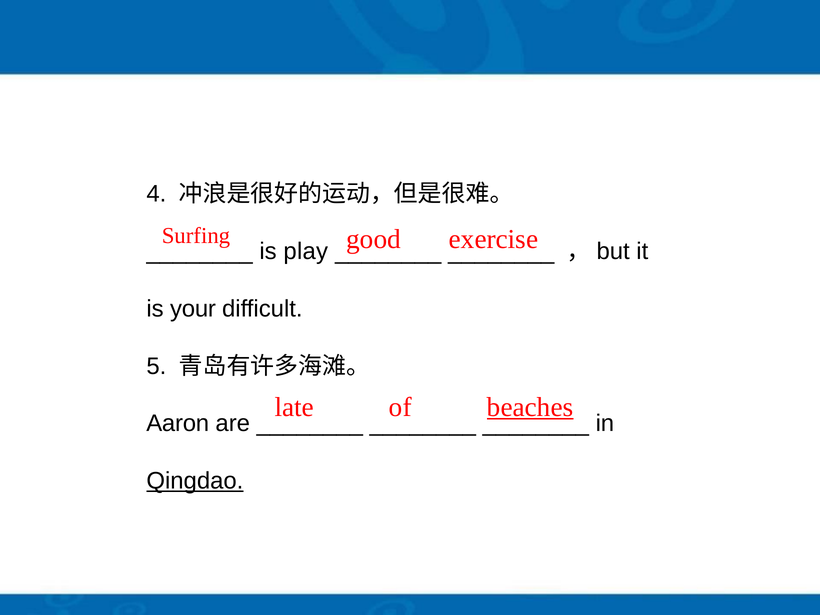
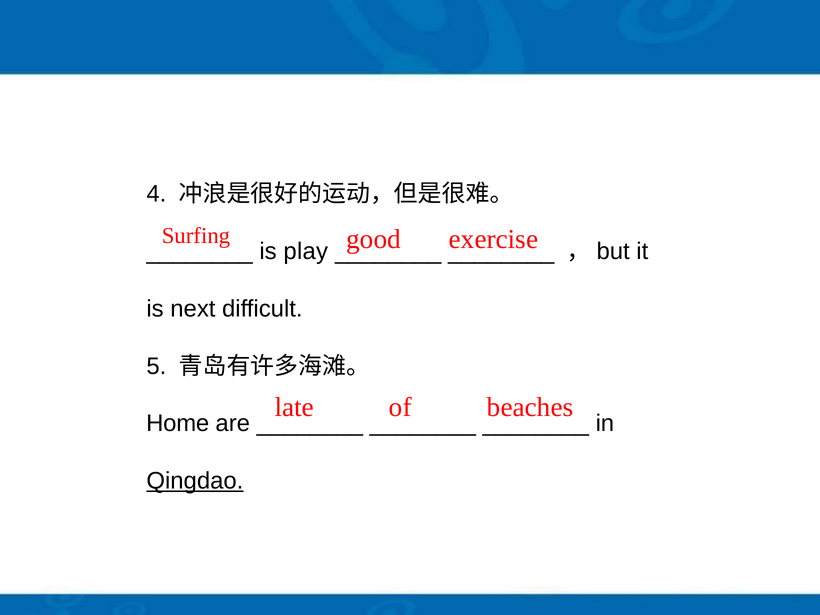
your: your -> next
beaches underline: present -> none
Aaron: Aaron -> Home
